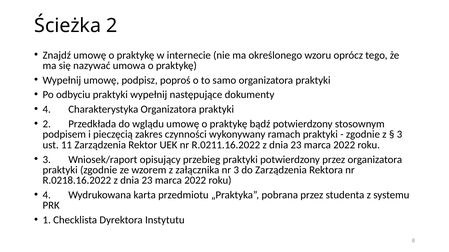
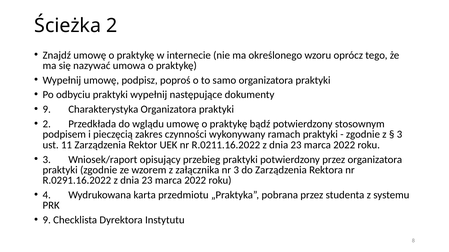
4 at (47, 110): 4 -> 9
R.0218.16.2022: R.0218.16.2022 -> R.0291.16.2022
1 at (47, 220): 1 -> 9
